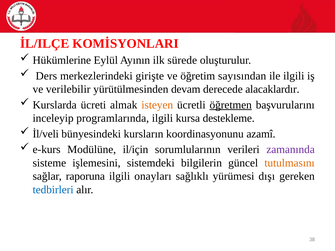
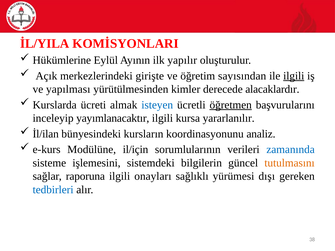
İL/ILÇE: İL/ILÇE -> İL/YILA
sürede: sürede -> yapılır
Ders: Ders -> Açık
ilgili at (294, 76) underline: none -> present
verilebilir: verilebilir -> yapılması
devam: devam -> kimler
isteyen colour: orange -> blue
programlarında: programlarında -> yayımlanacaktır
destekleme: destekleme -> yararlanılır
İl/veli: İl/veli -> İl/ilan
azamî: azamî -> analiz
zamanında colour: purple -> blue
